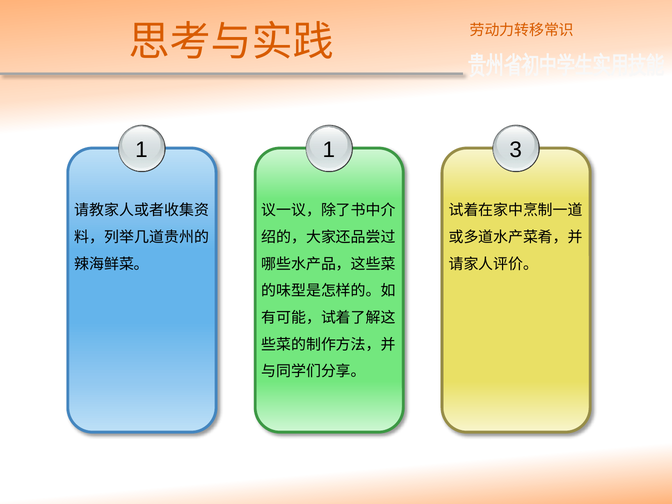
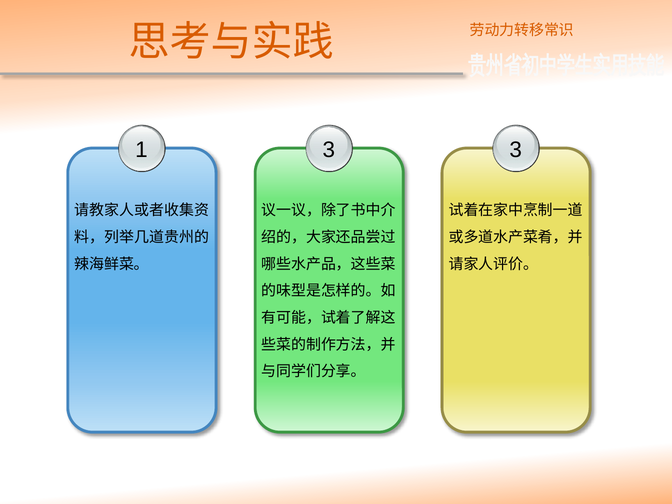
1 1: 1 -> 3
